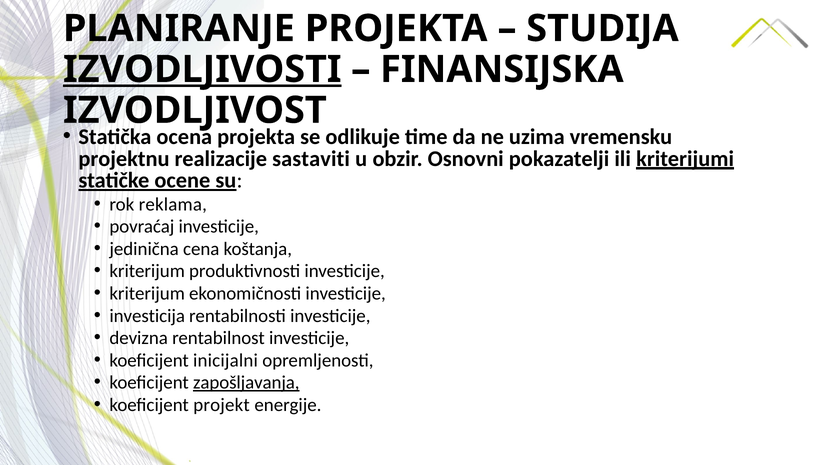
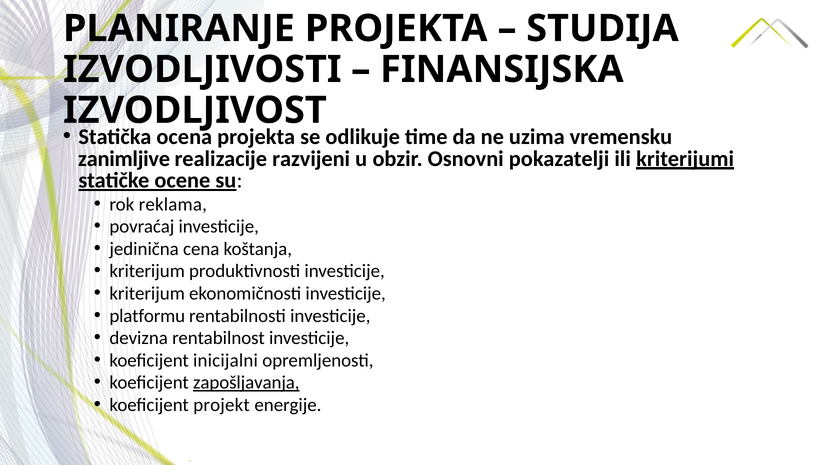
IZVODLJIVOSTI underline: present -> none
projektnu: projektnu -> zanimljive
sastaviti: sastaviti -> razvijeni
investicija: investicija -> platformu
